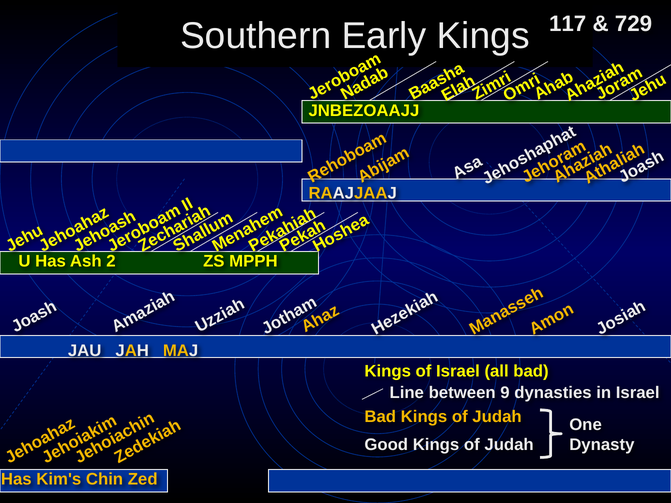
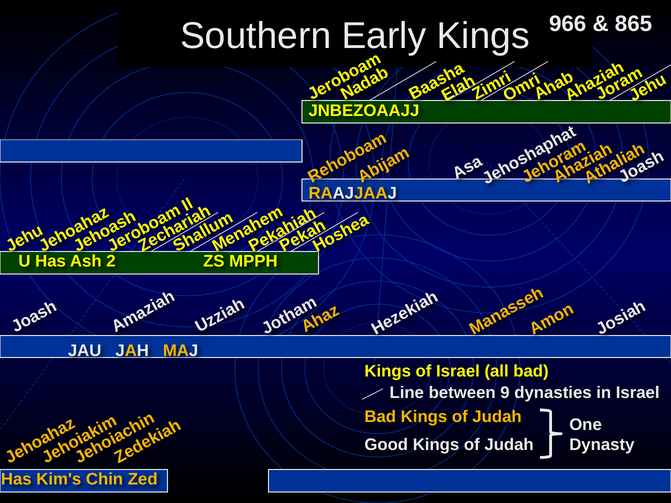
117: 117 -> 966
729: 729 -> 865
